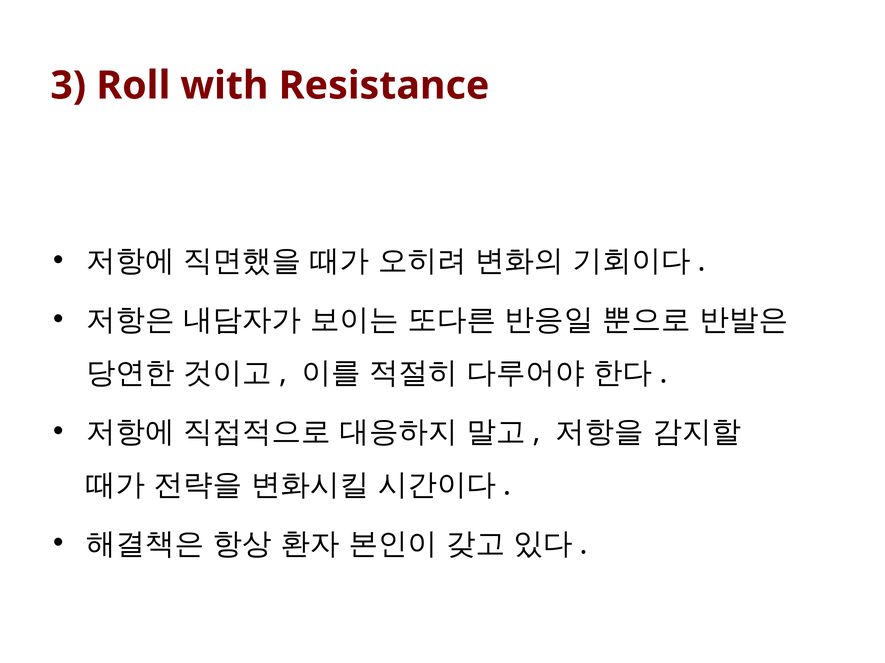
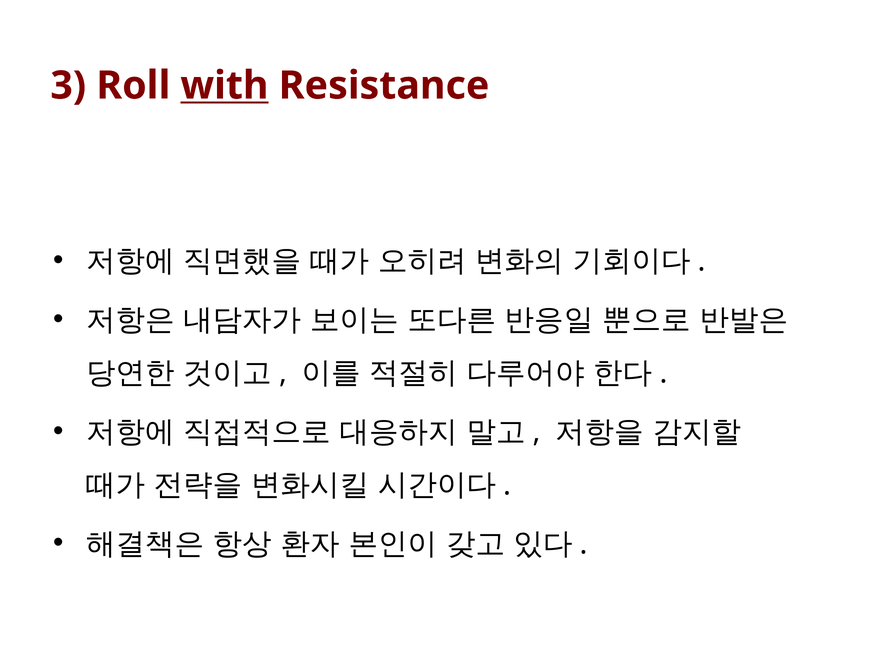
with underline: none -> present
